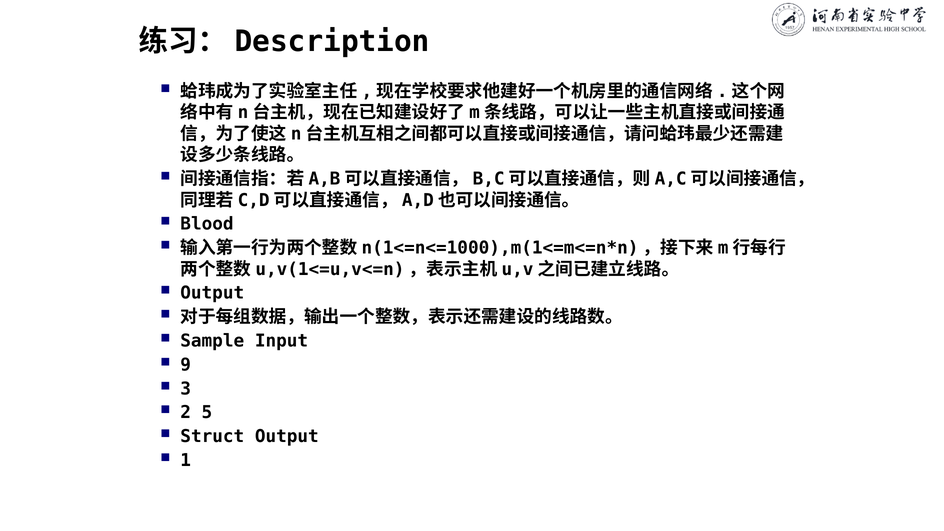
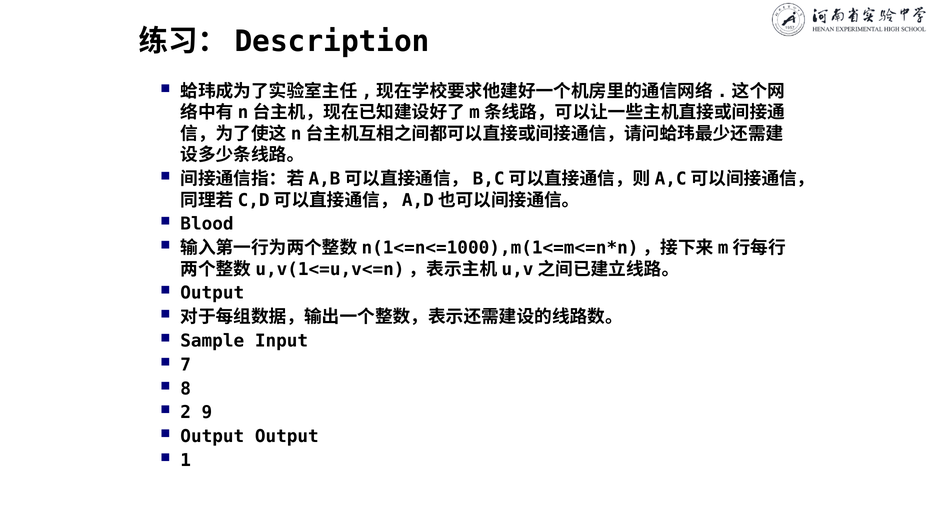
9: 9 -> 7
3: 3 -> 8
5: 5 -> 9
Struct at (212, 436): Struct -> Output
